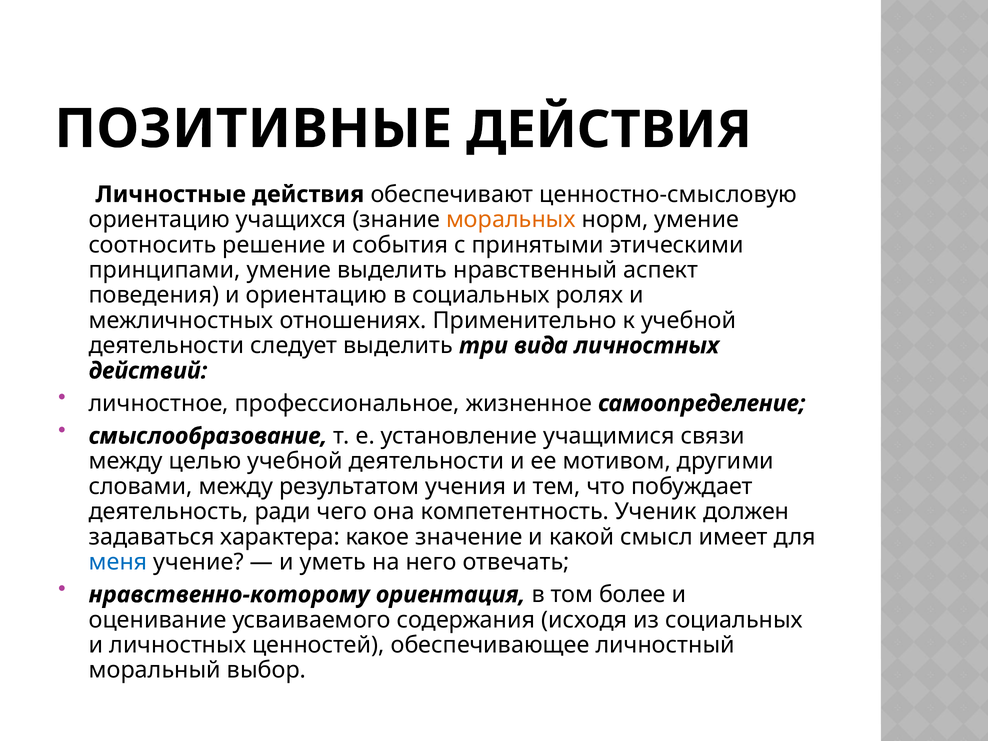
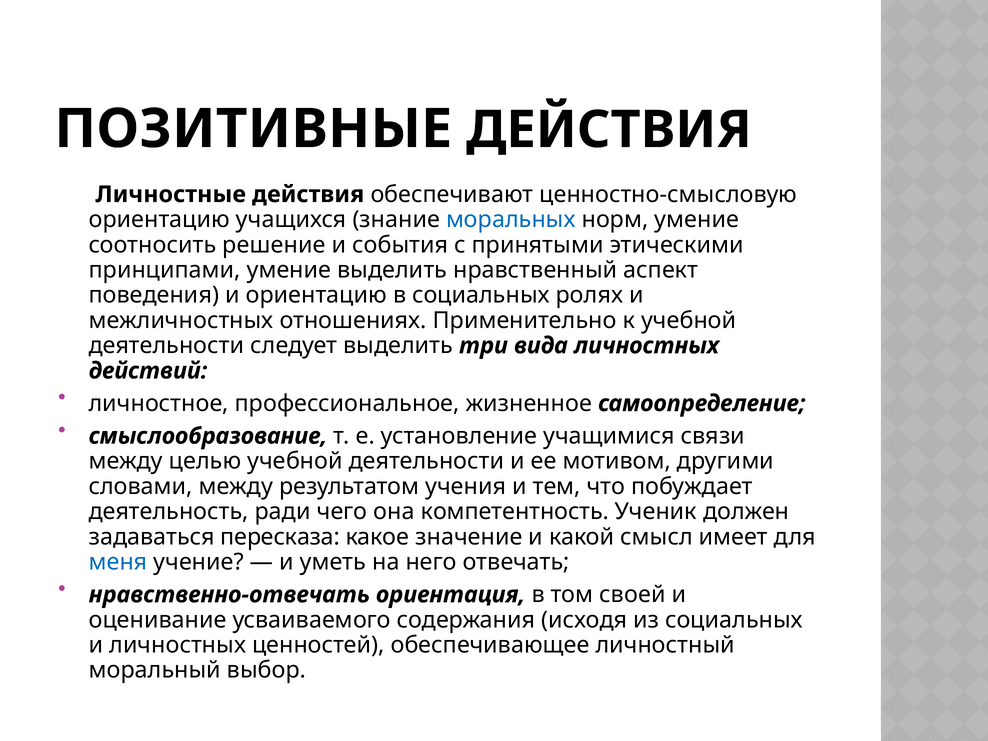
моральных colour: orange -> blue
характера: характера -> пересказа
нравственно-которому: нравственно-которому -> нравственно-отвечать
более: более -> своей
